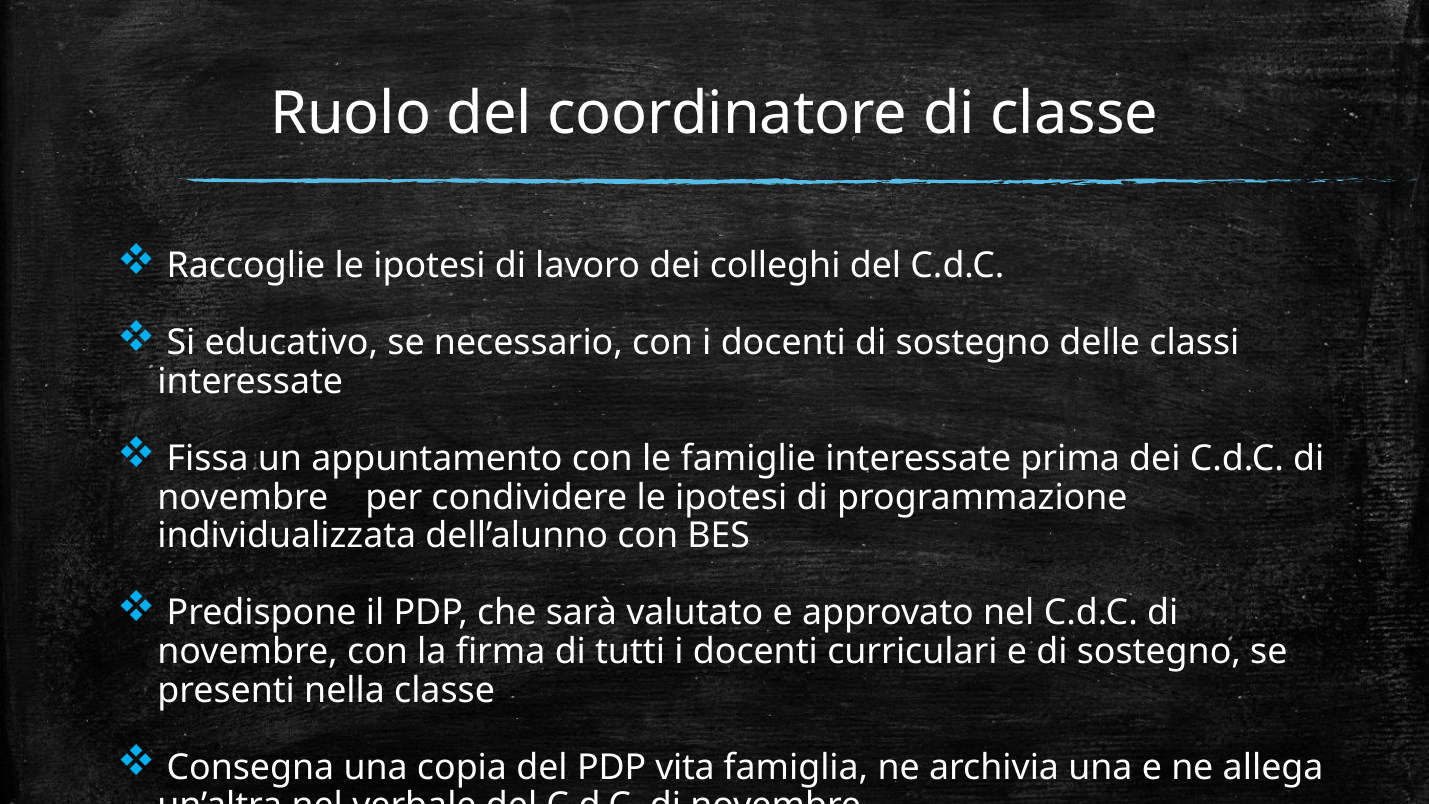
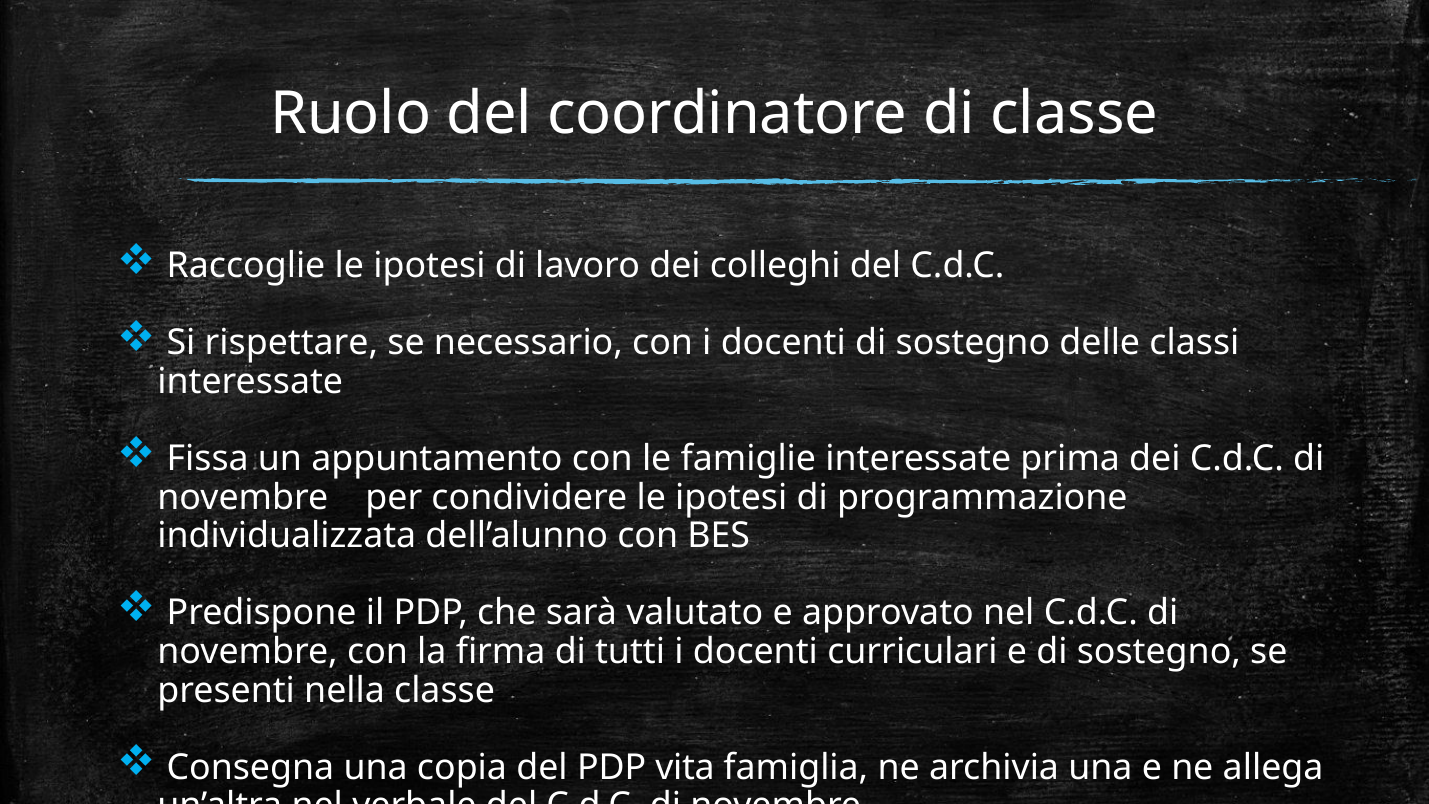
educativo: educativo -> rispettare
